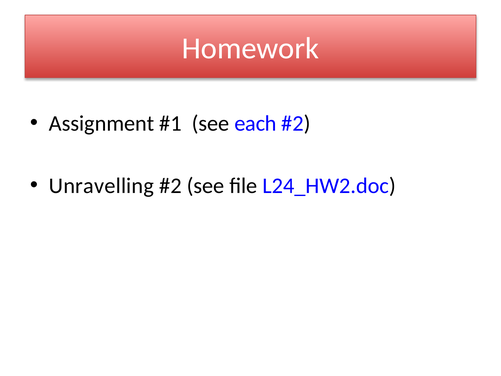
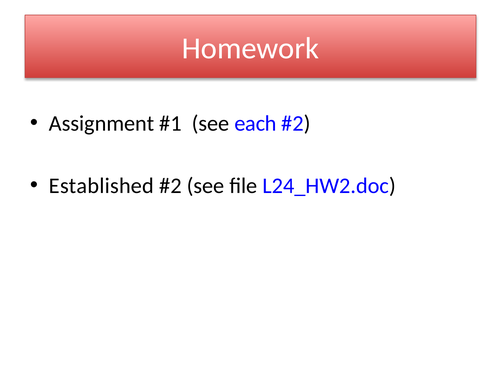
Unravelling: Unravelling -> Established
